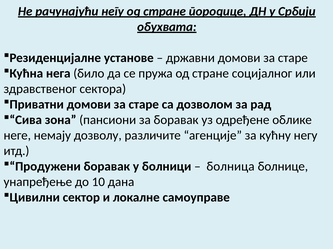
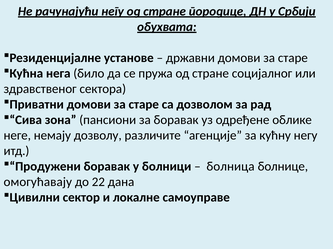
унапређење: унапређење -> омогућавају
10: 10 -> 22
